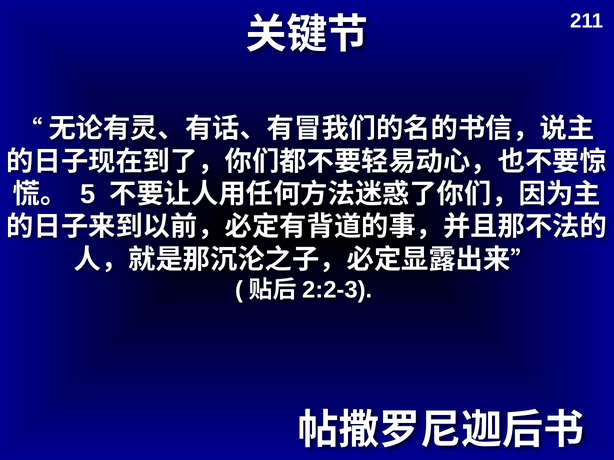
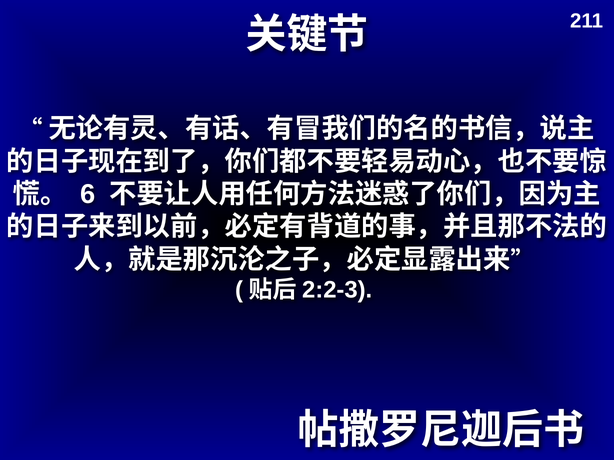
5: 5 -> 6
